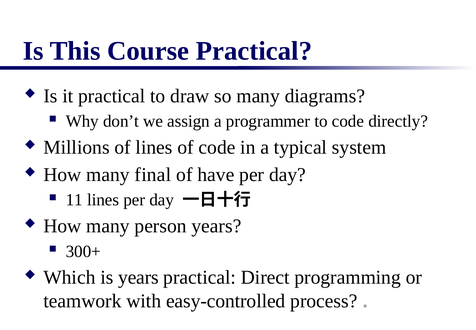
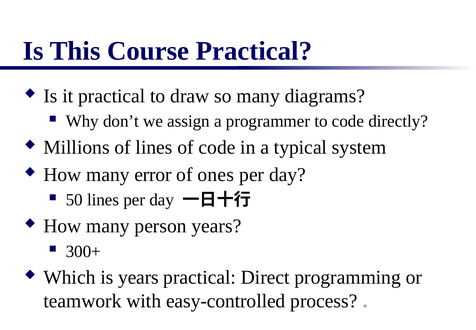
final: final -> error
have: have -> ones
11: 11 -> 50
